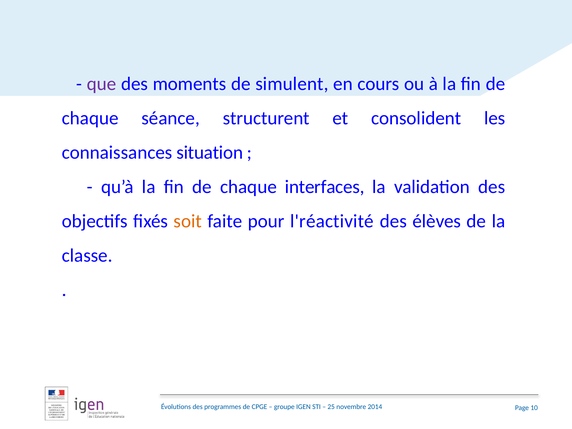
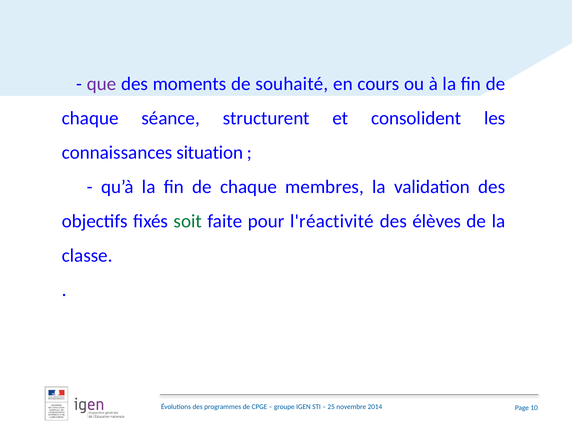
simulent: simulent -> souhaité
interfaces: interfaces -> membres
soit colour: orange -> green
